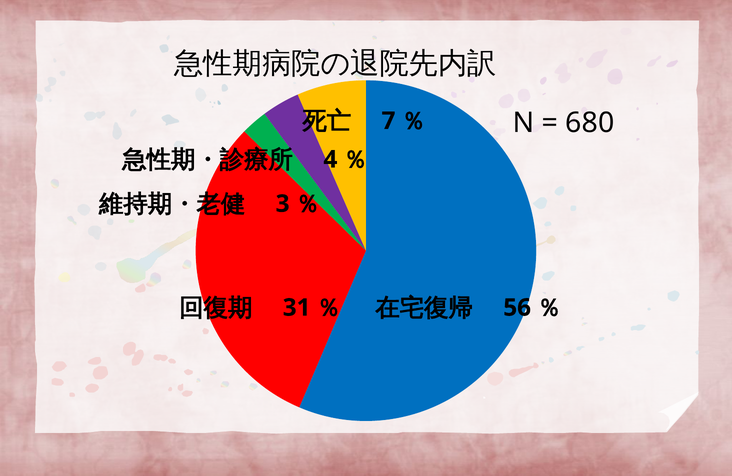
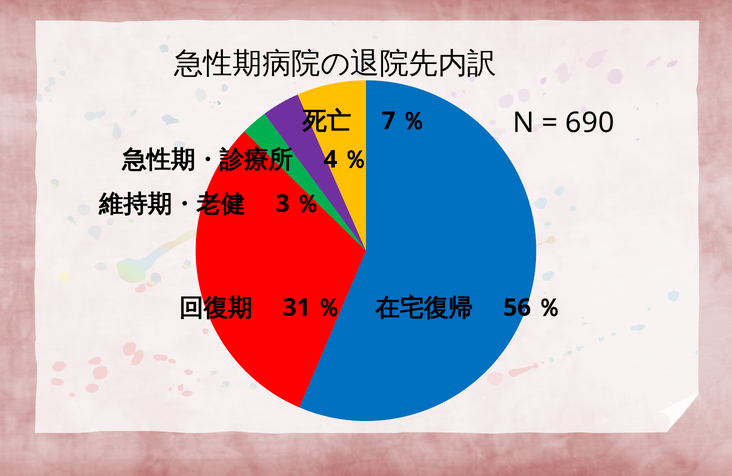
680: 680 -> 690
